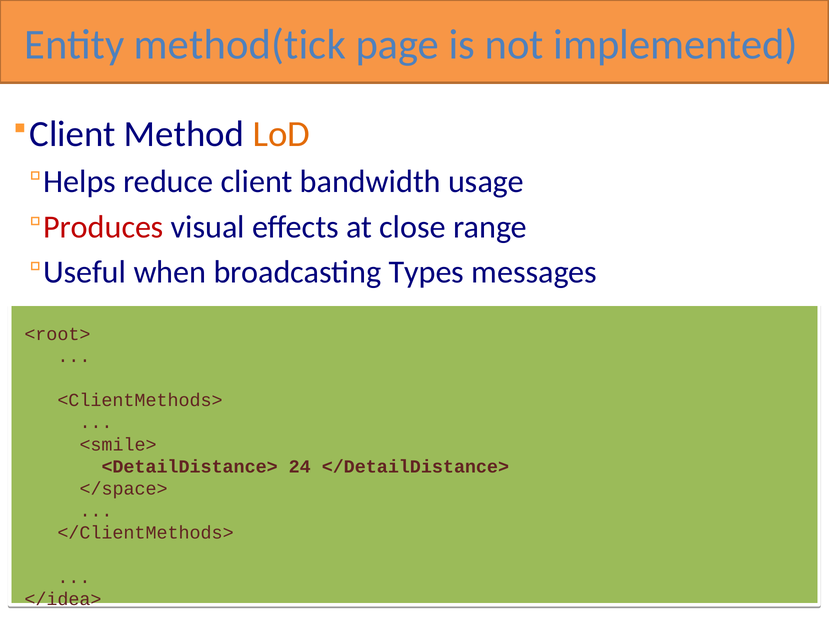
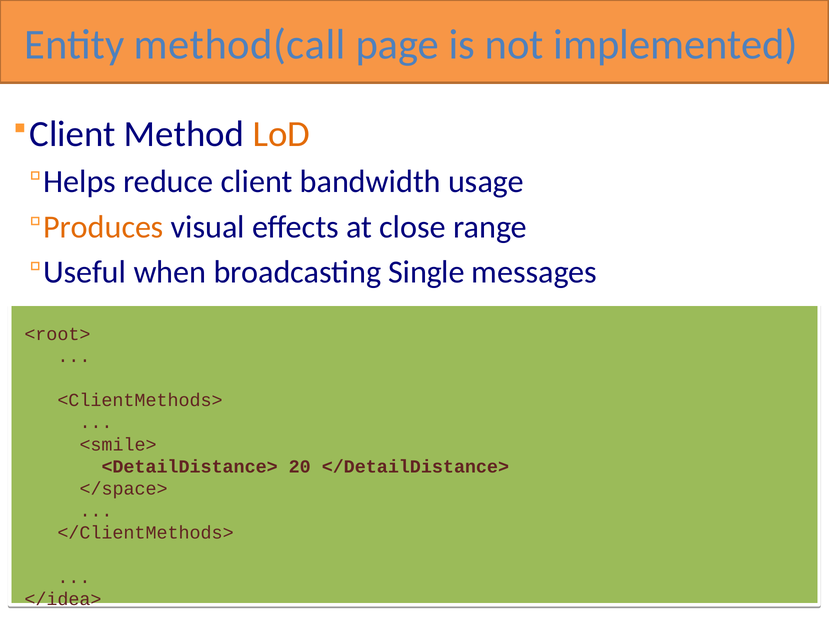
method(tick: method(tick -> method(call
Produces colour: red -> orange
Types: Types -> Single
24: 24 -> 20
